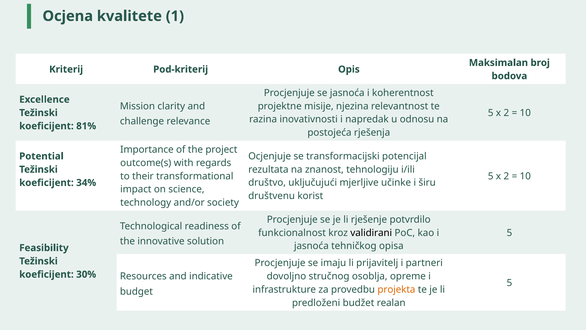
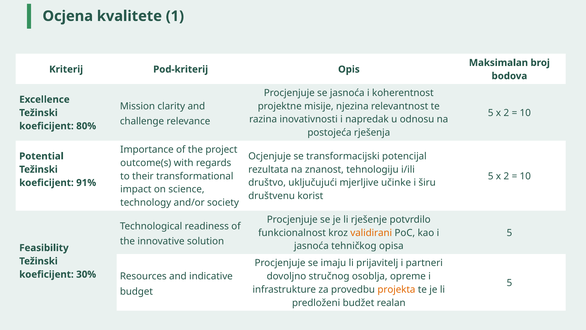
81%: 81% -> 80%
34%: 34% -> 91%
validirani colour: black -> orange
